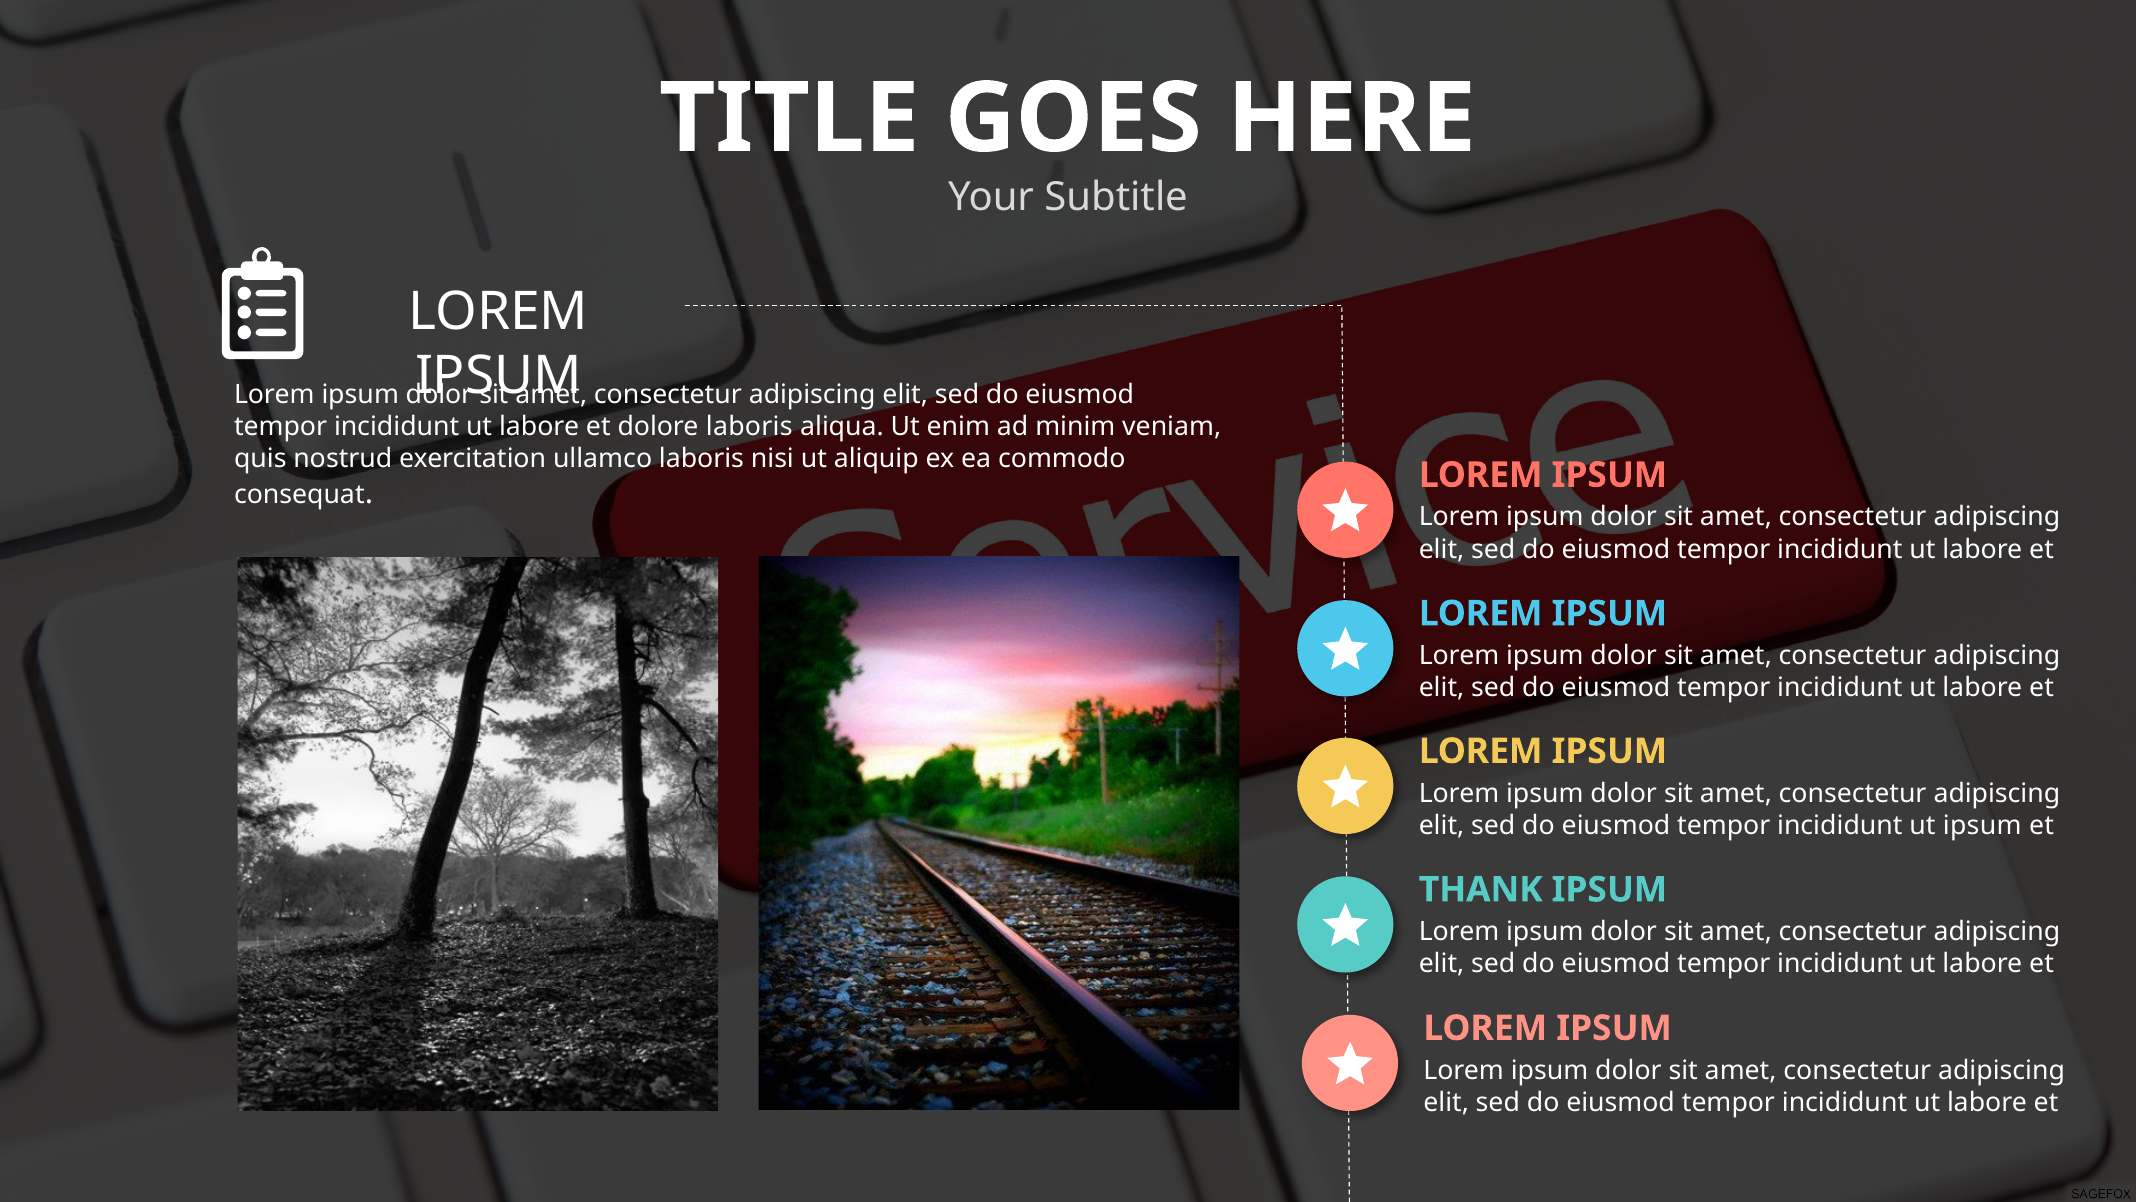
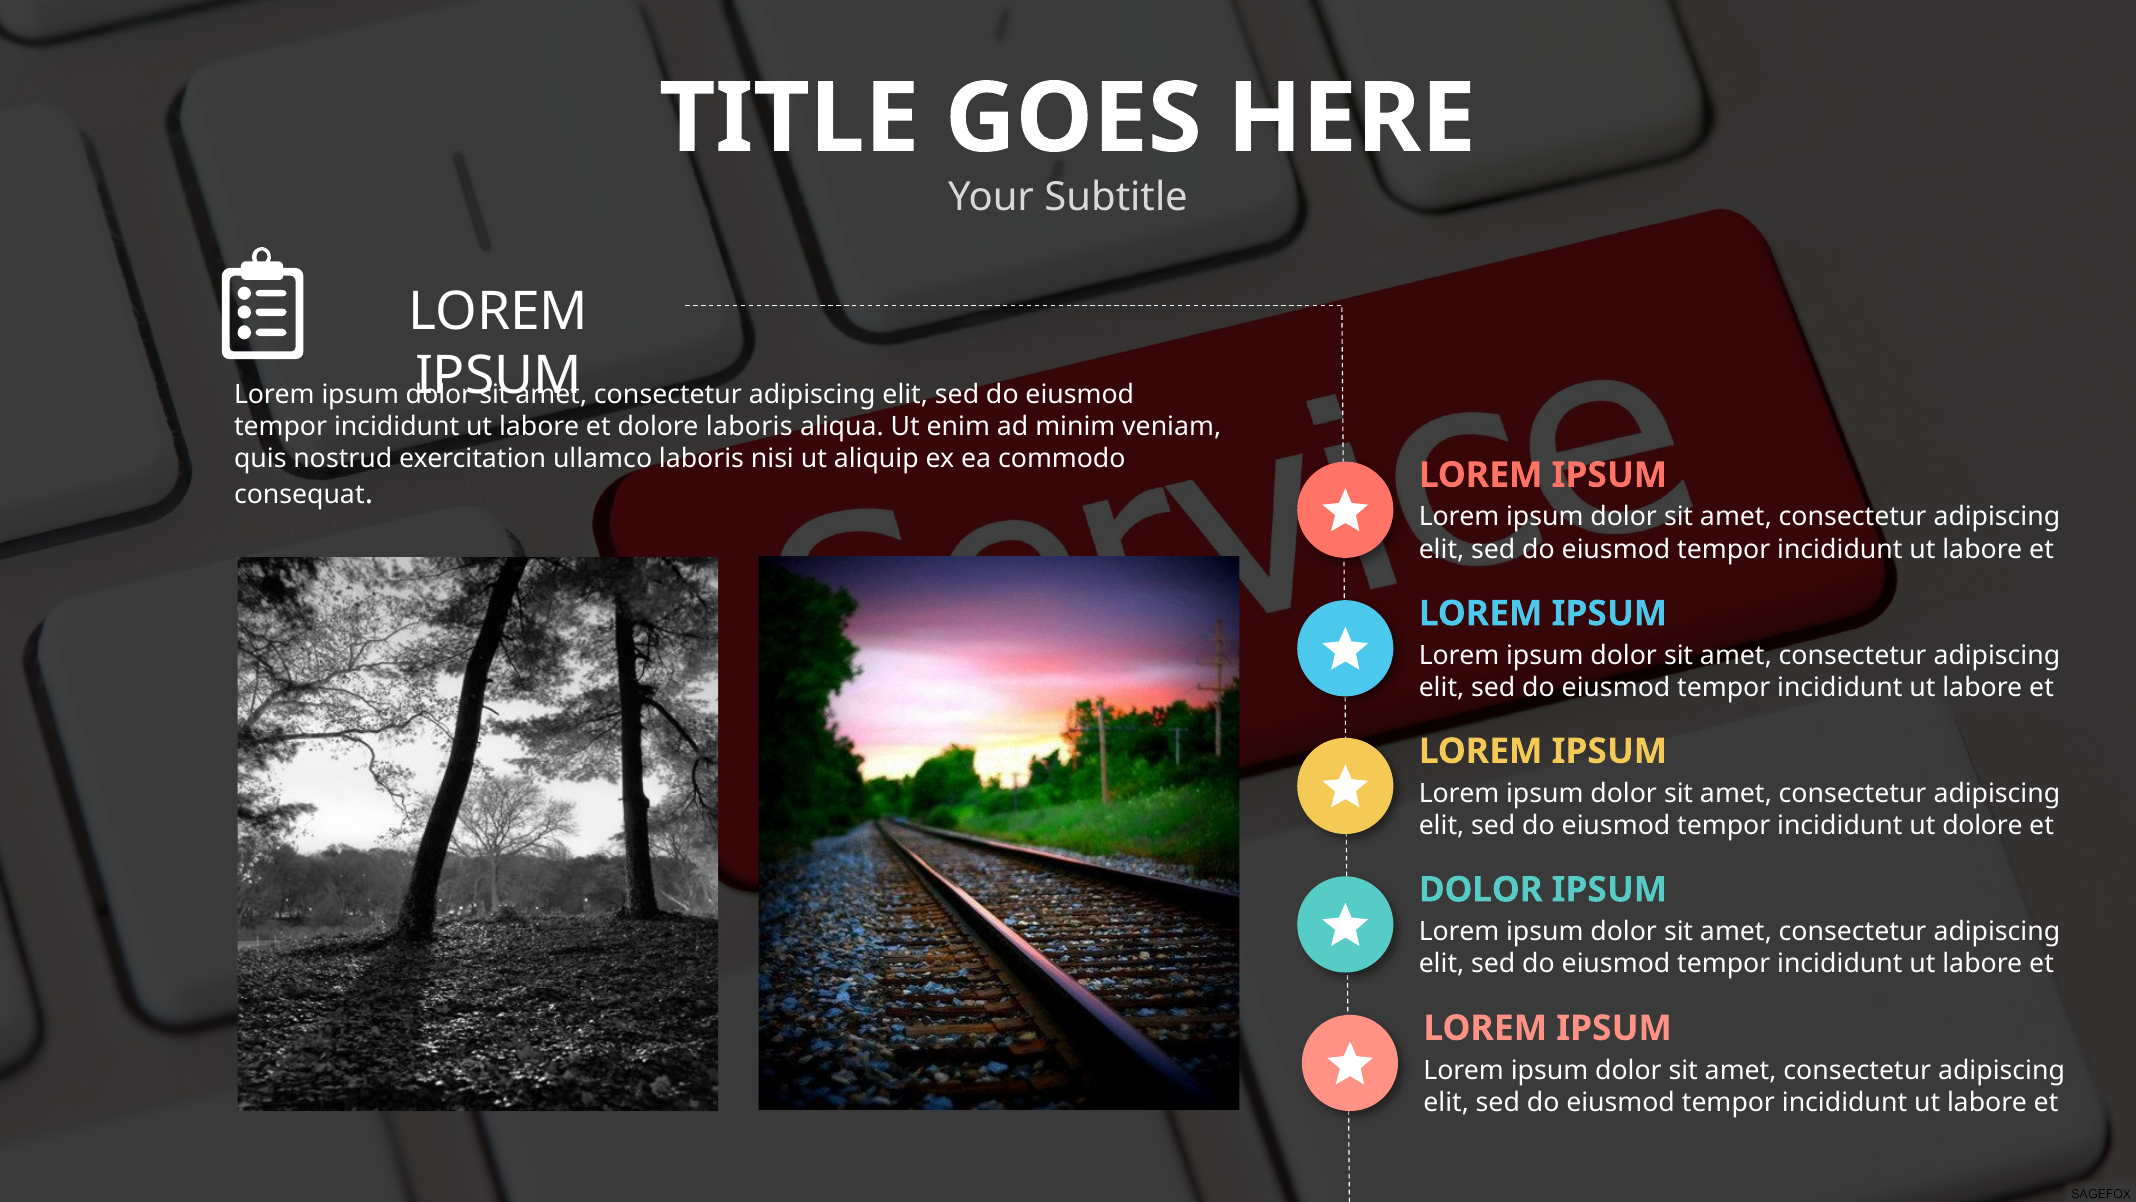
ut ipsum: ipsum -> dolore
THANK at (1481, 889): THANK -> DOLOR
